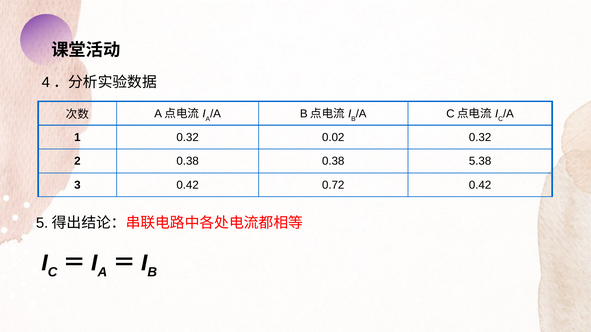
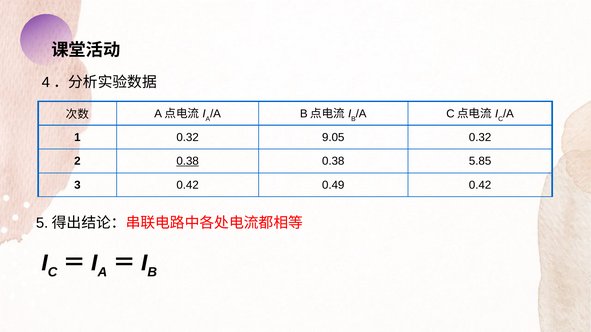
0.02: 0.02 -> 9.05
0.38 at (188, 161) underline: none -> present
5.38: 5.38 -> 5.85
0.72: 0.72 -> 0.49
